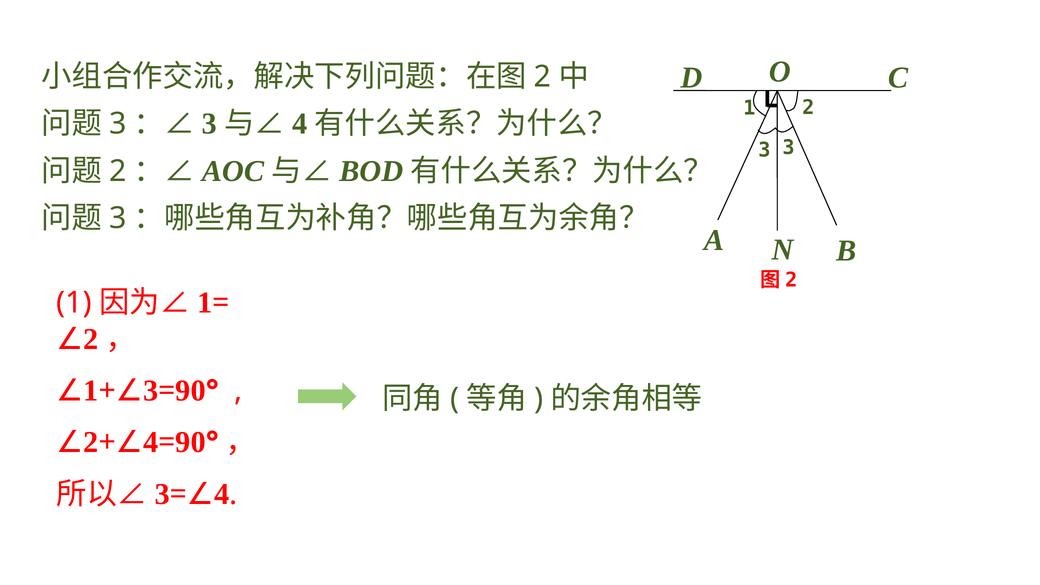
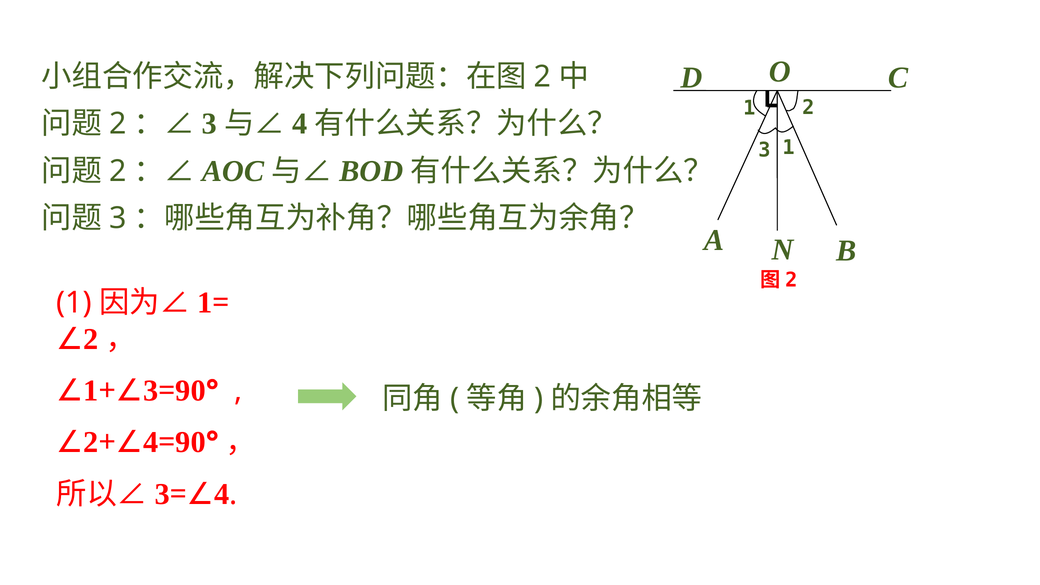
3 at (118, 124): 3 -> 2
3 3: 3 -> 1
